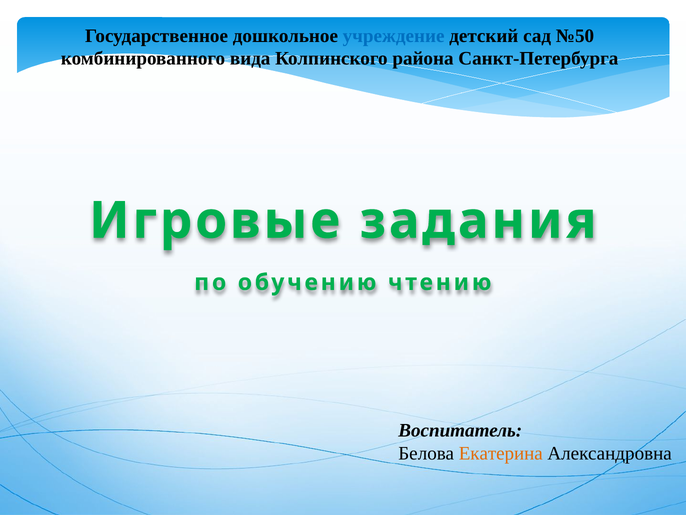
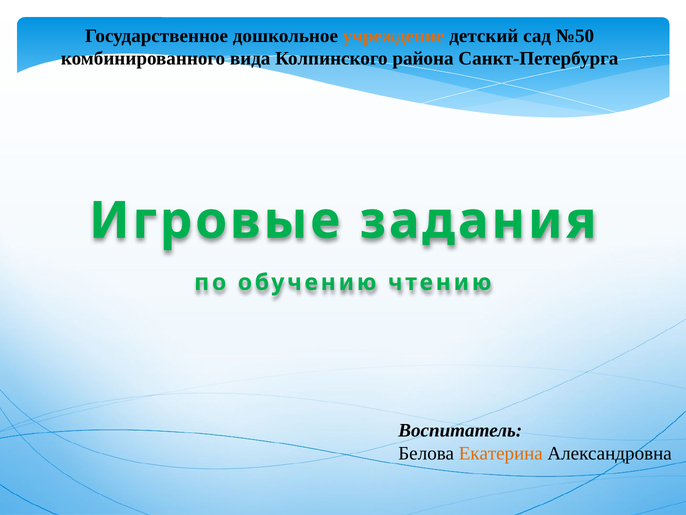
учреждение colour: blue -> orange
